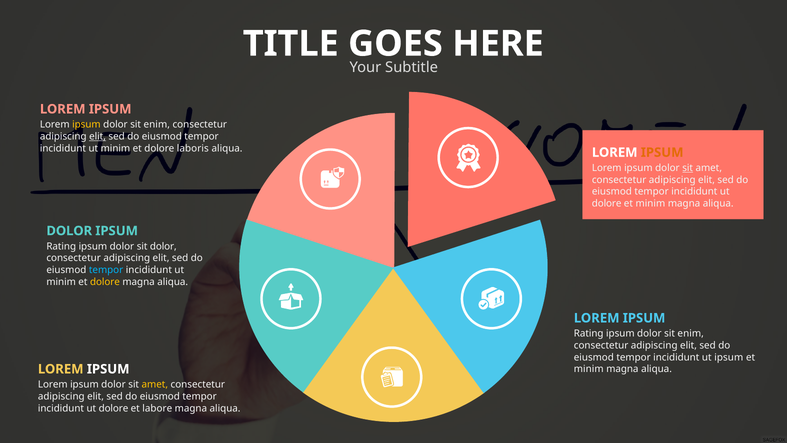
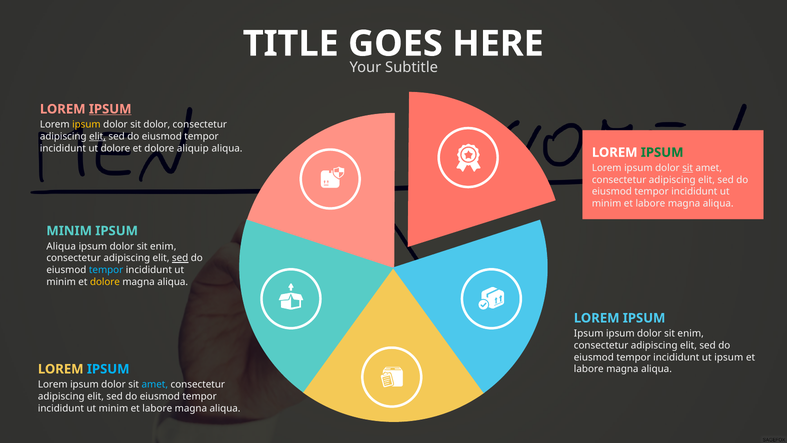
IPSUM at (110, 109) underline: none -> present
enim at (157, 125): enim -> dolor
minim at (115, 148): minim -> dolore
laboris: laboris -> aliquip
IPSUM at (662, 152) colour: orange -> green
dolore at (607, 203): dolore -> minim
minim at (650, 203): minim -> labore
DOLOR at (69, 231): DOLOR -> MINIM
Rating at (61, 246): Rating -> Aliqua
dolor at (163, 246): dolor -> enim
sed at (180, 258) underline: none -> present
Rating at (589, 333): Rating -> Ipsum
minim at (589, 369): minim -> labore
IPSUM at (108, 369) colour: white -> light blue
amet at (155, 384) colour: yellow -> light blue
dolore at (113, 408): dolore -> minim
